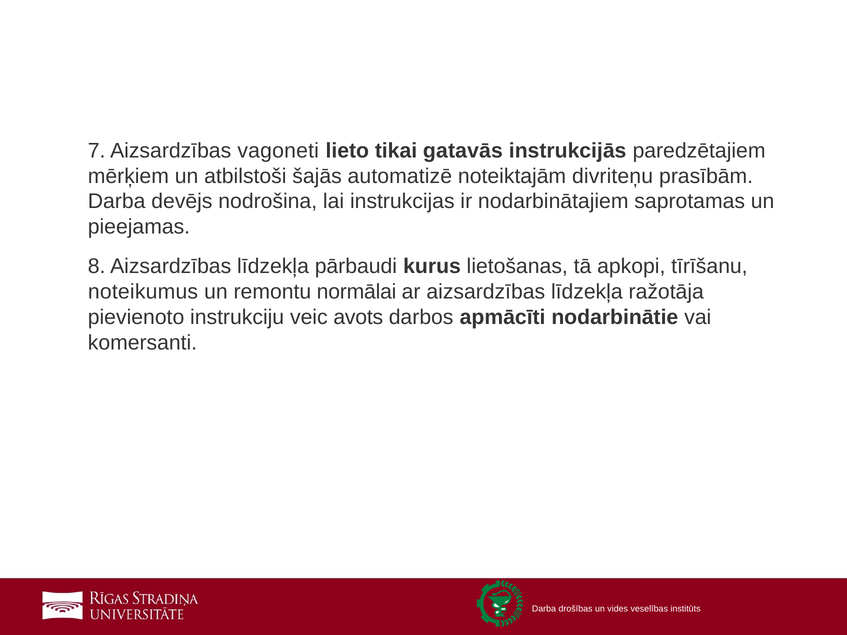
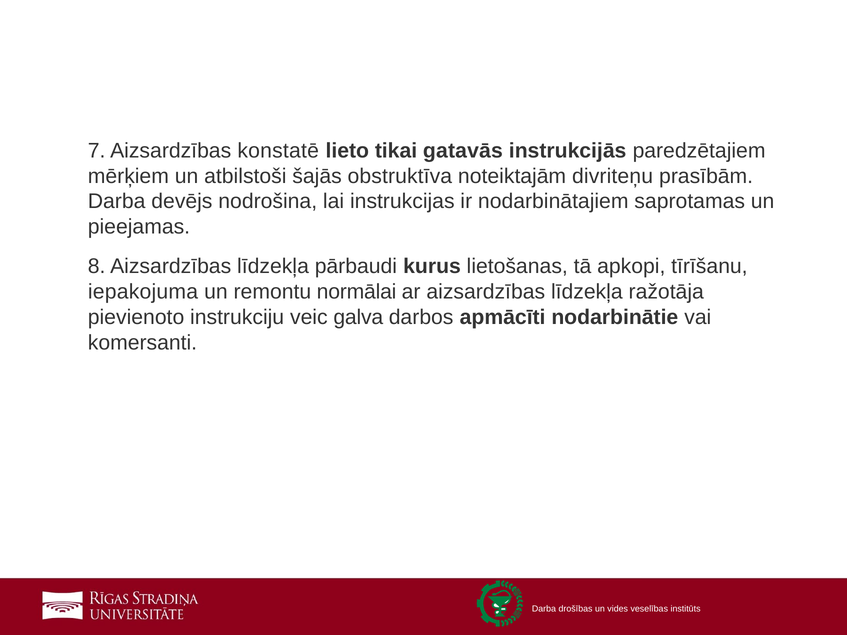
vagoneti: vagoneti -> konstatē
automatizē: automatizē -> obstruktīva
noteikumus: noteikumus -> iepakojuma
avots: avots -> galva
